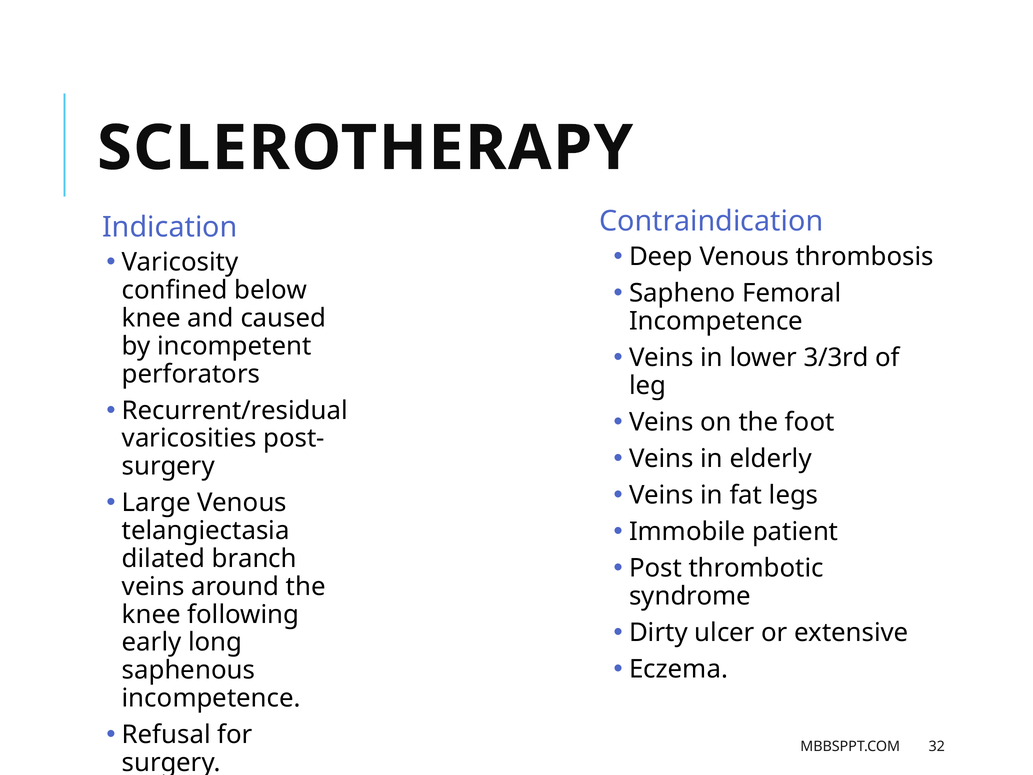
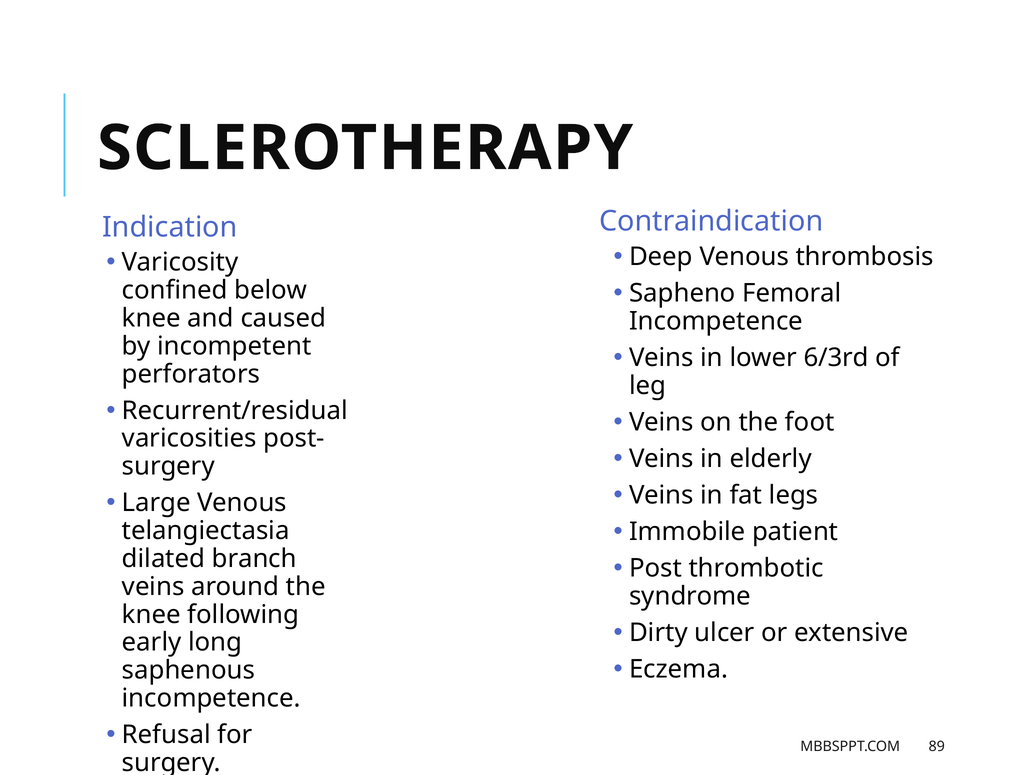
3/3rd: 3/3rd -> 6/3rd
32: 32 -> 89
